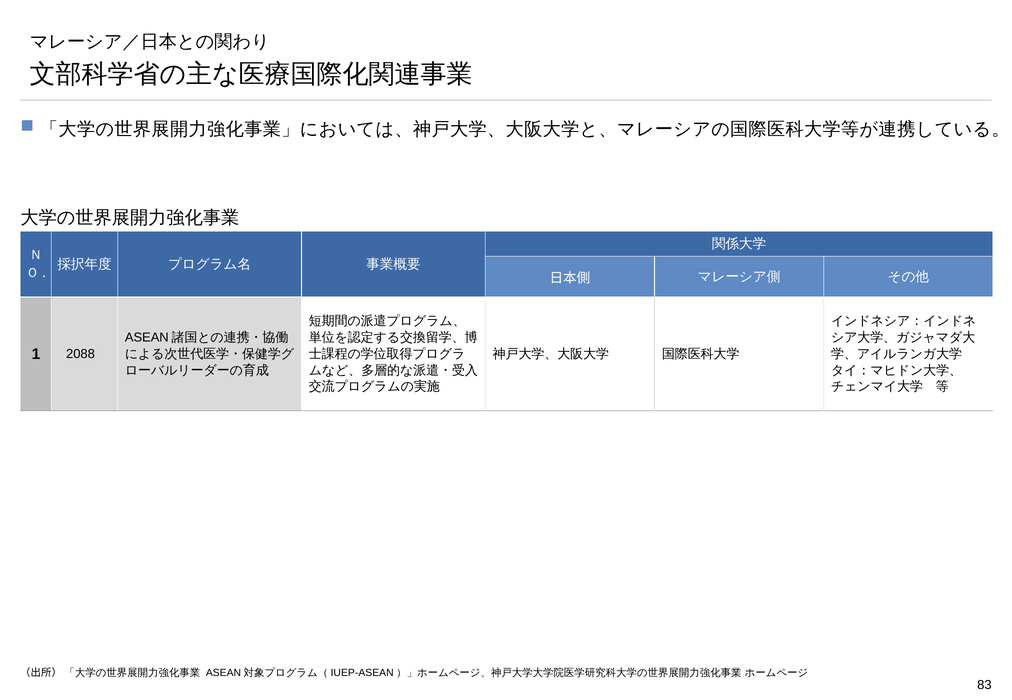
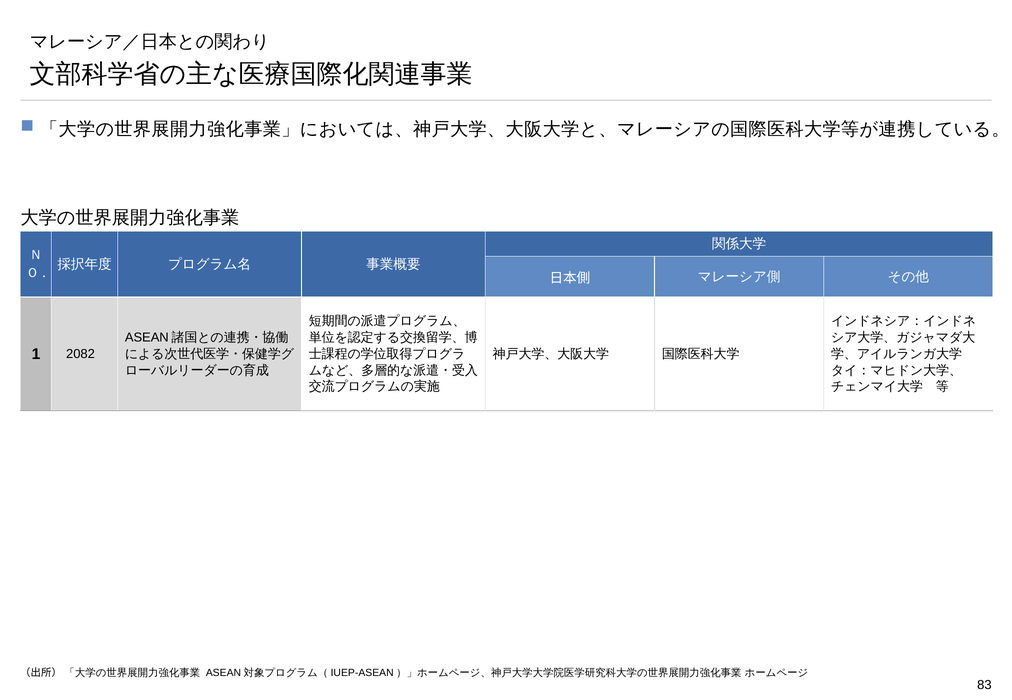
2088: 2088 -> 2082
